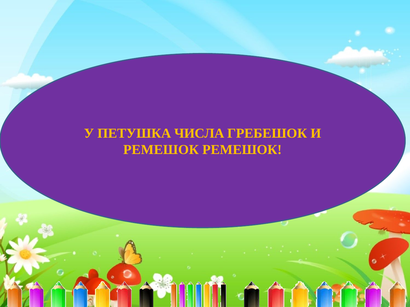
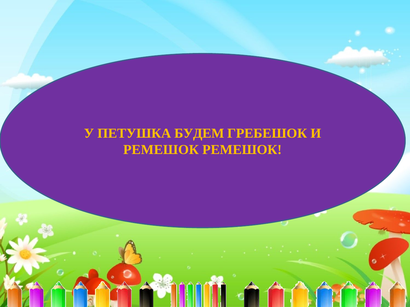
ЧИСЛА: ЧИСЛА -> БУДЕМ
